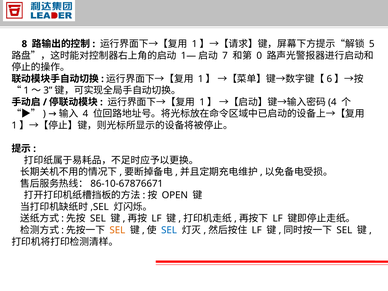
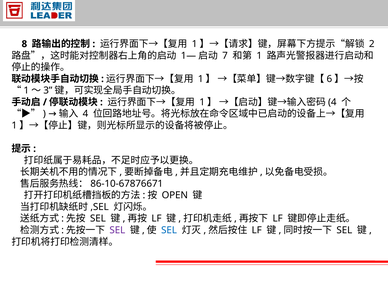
5: 5 -> 2
0: 0 -> 1
SEL at (117, 230) colour: orange -> purple
